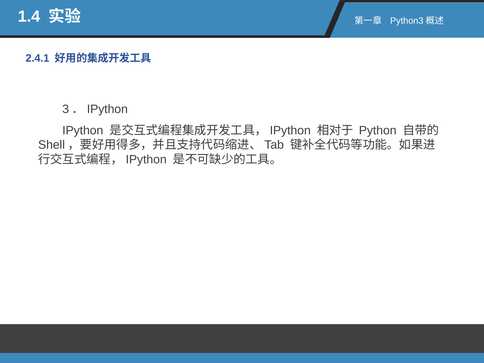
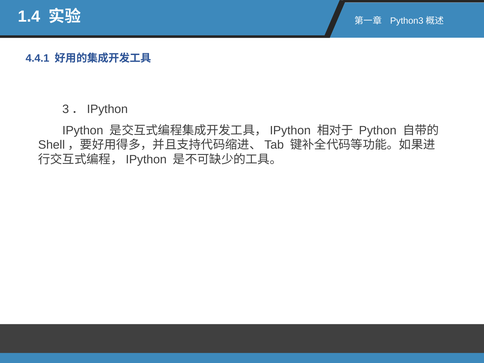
2.4.1: 2.4.1 -> 4.4.1
